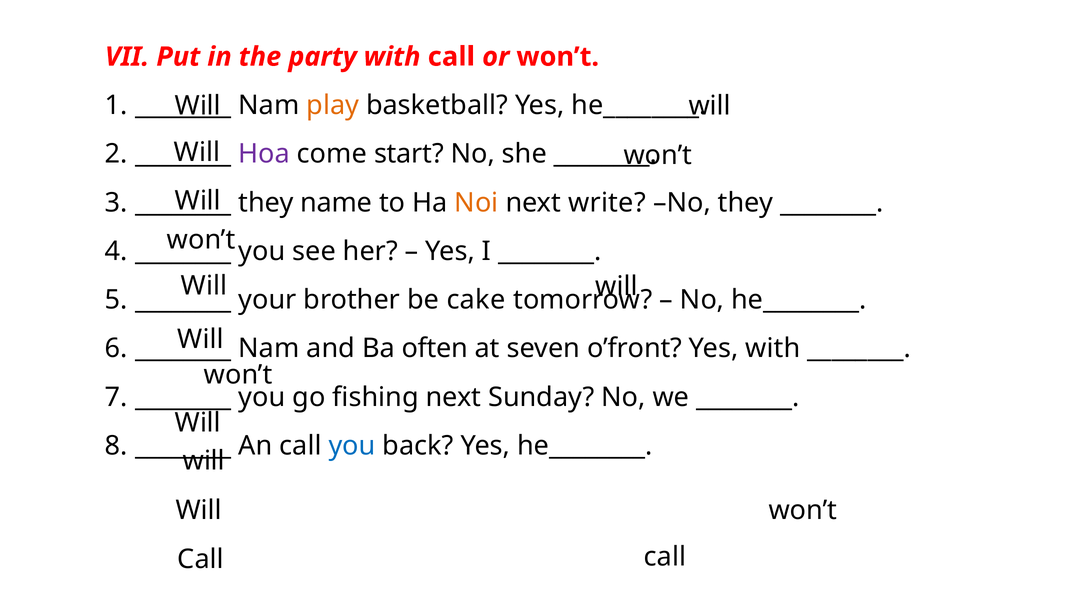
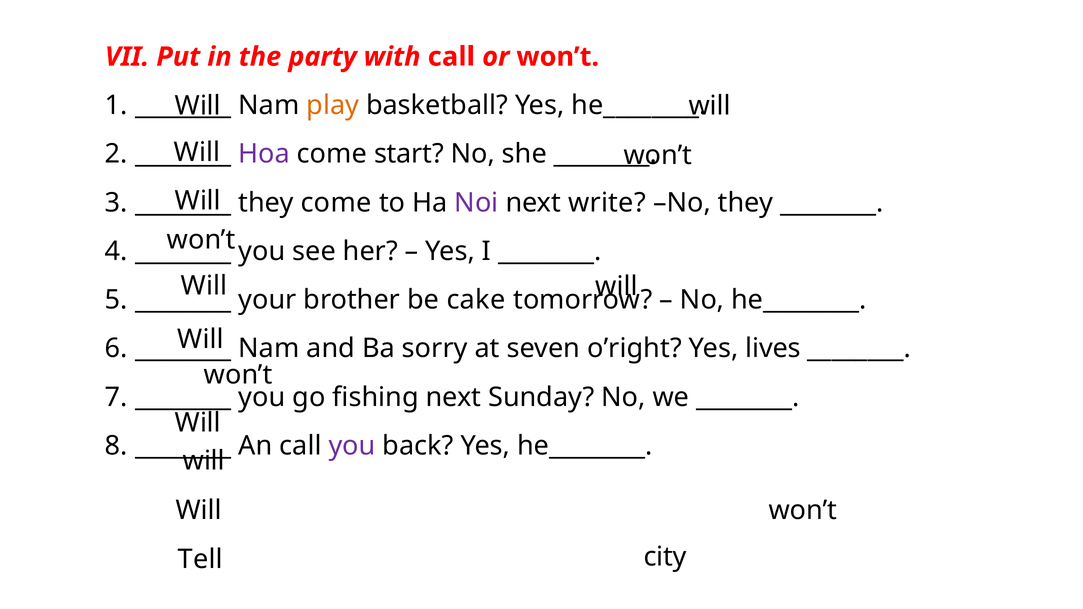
they name: name -> come
Noi colour: orange -> purple
often: often -> sorry
o’front: o’front -> o’right
Yes with: with -> lives
you at (352, 446) colour: blue -> purple
call at (665, 557): call -> city
Call at (201, 559): Call -> Tell
